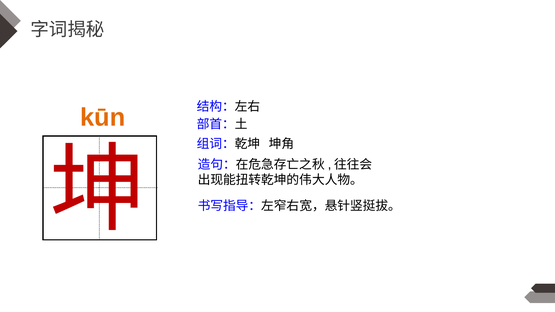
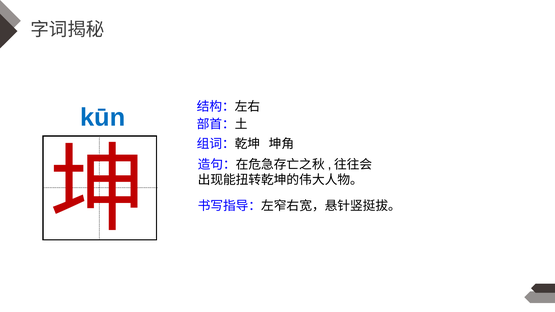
kūn colour: orange -> blue
